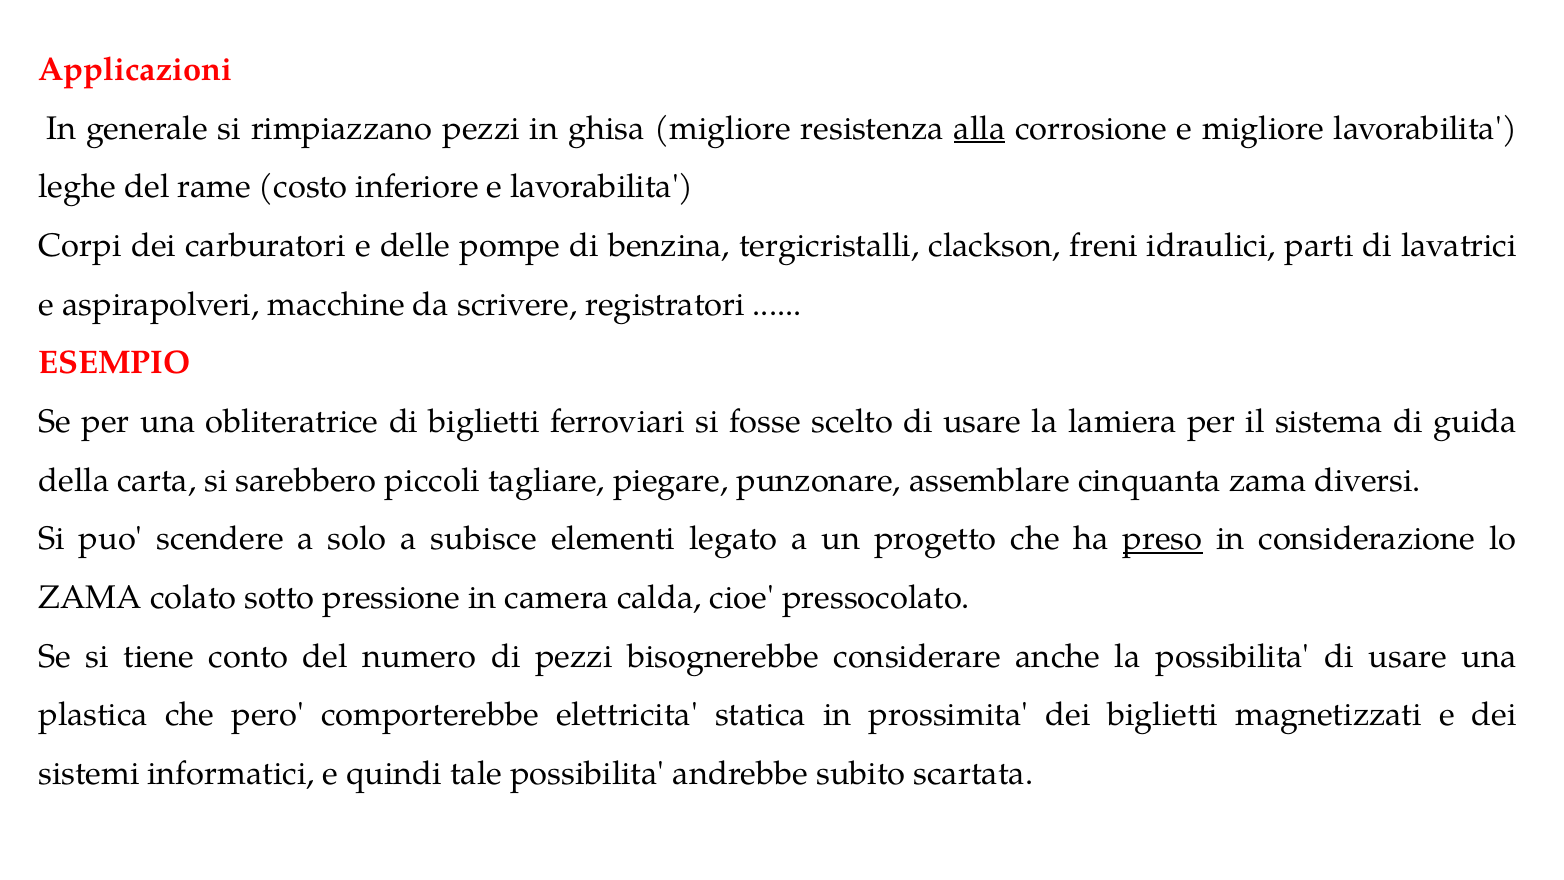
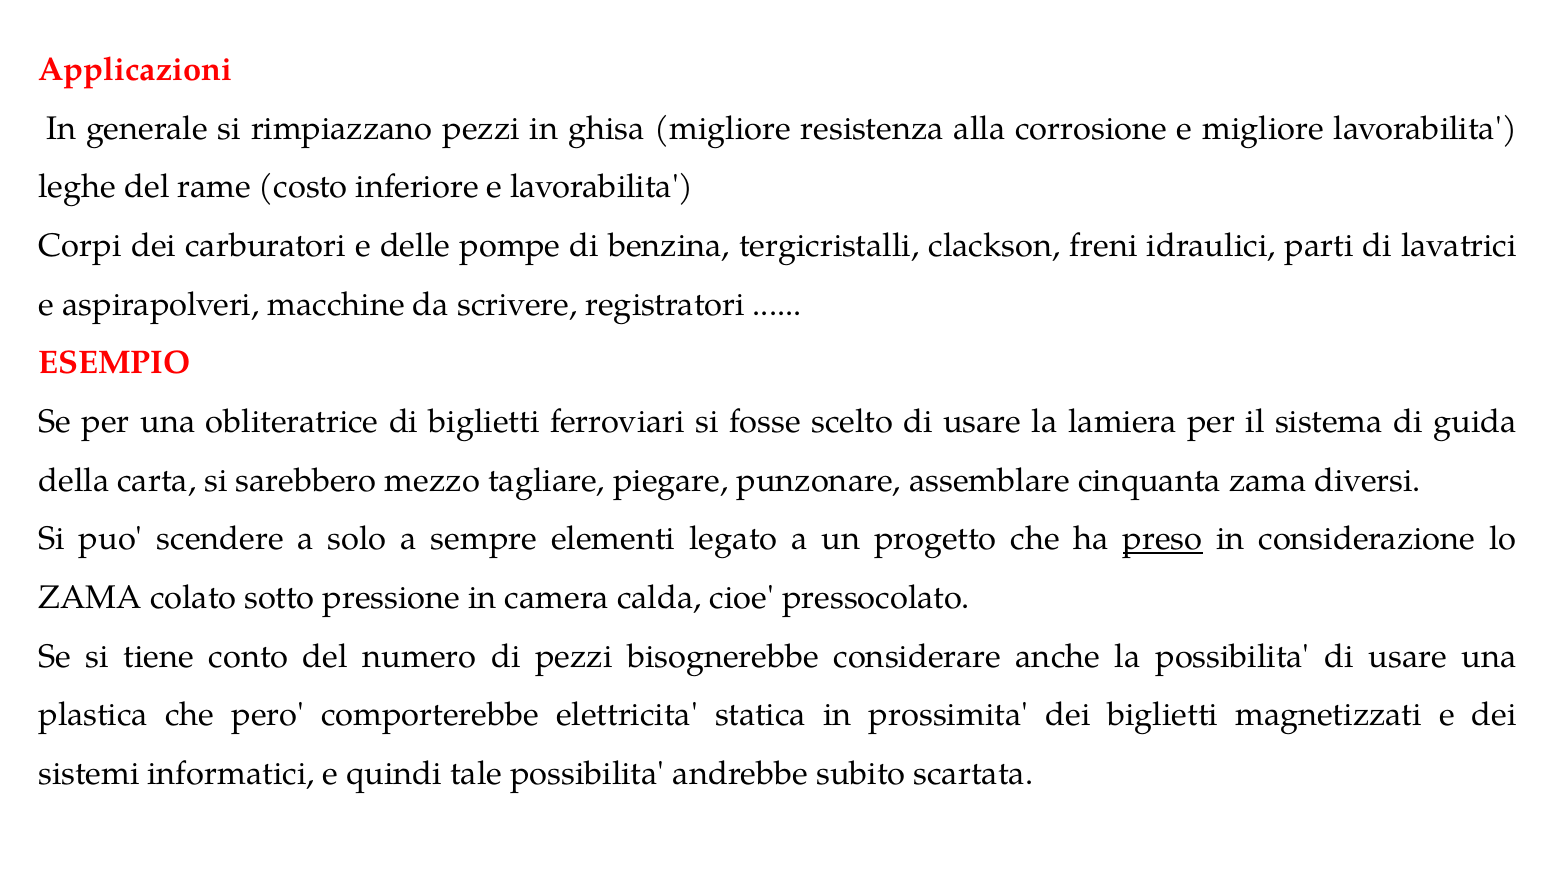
alla underline: present -> none
piccoli: piccoli -> mezzo
subisce: subisce -> sempre
